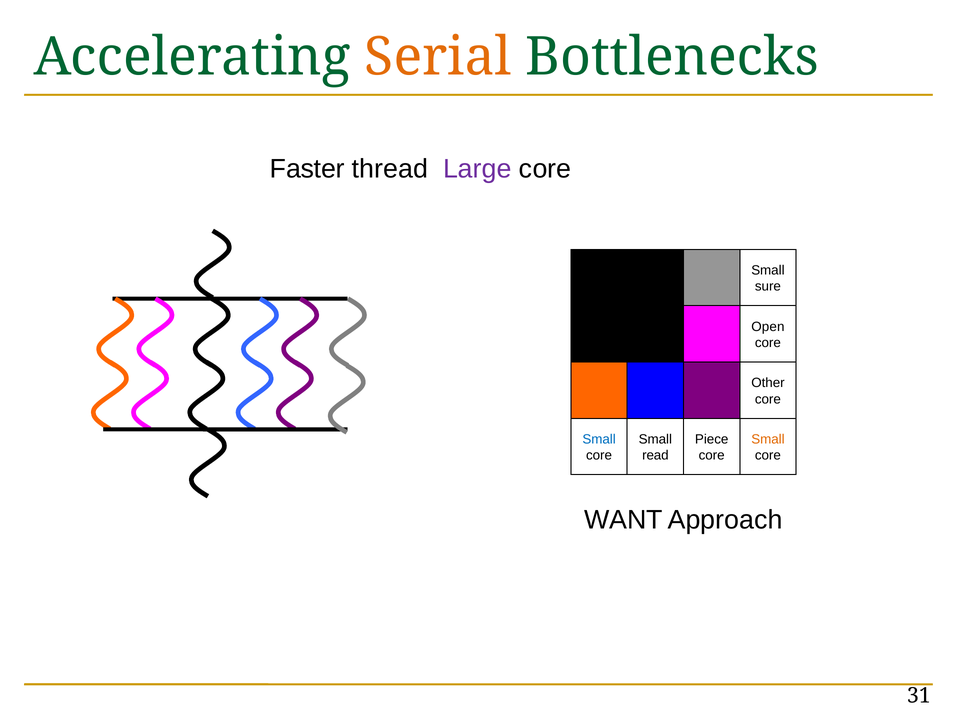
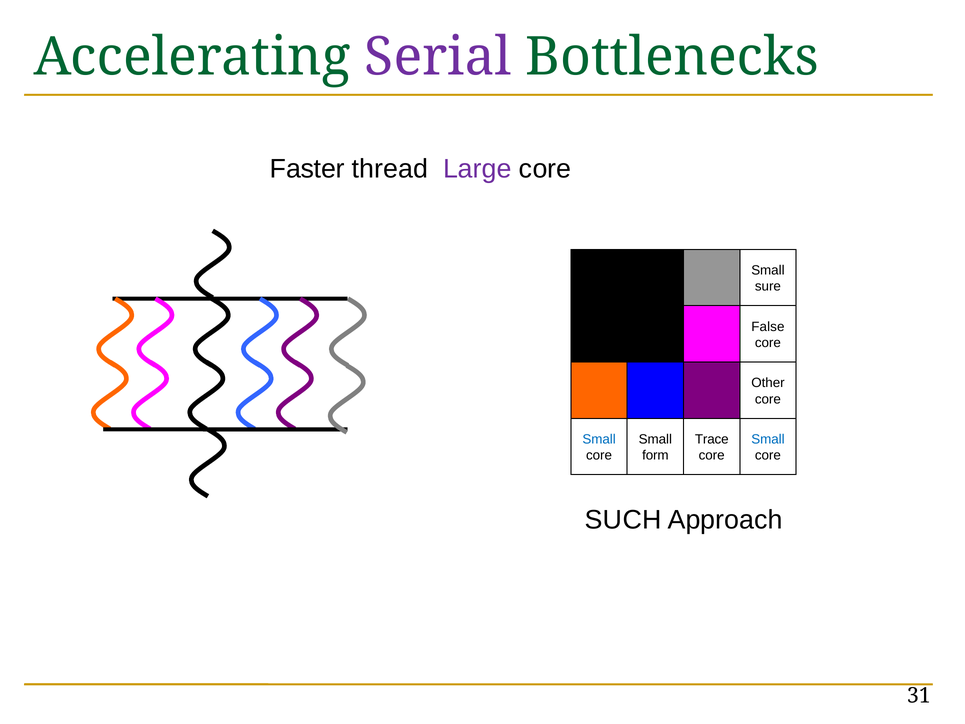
Serial colour: orange -> purple
Open: Open -> False
Piece: Piece -> Trace
Small at (768, 439) colour: orange -> blue
read: read -> form
WANT: WANT -> SUCH
